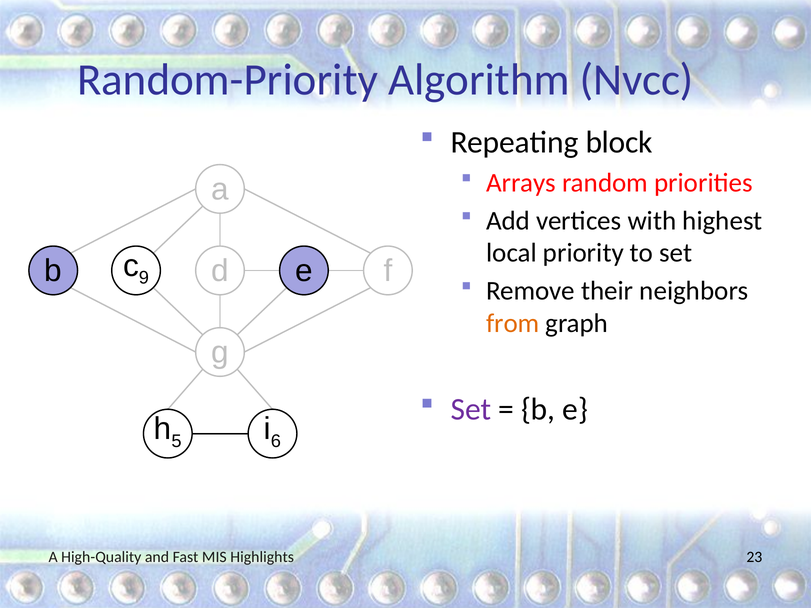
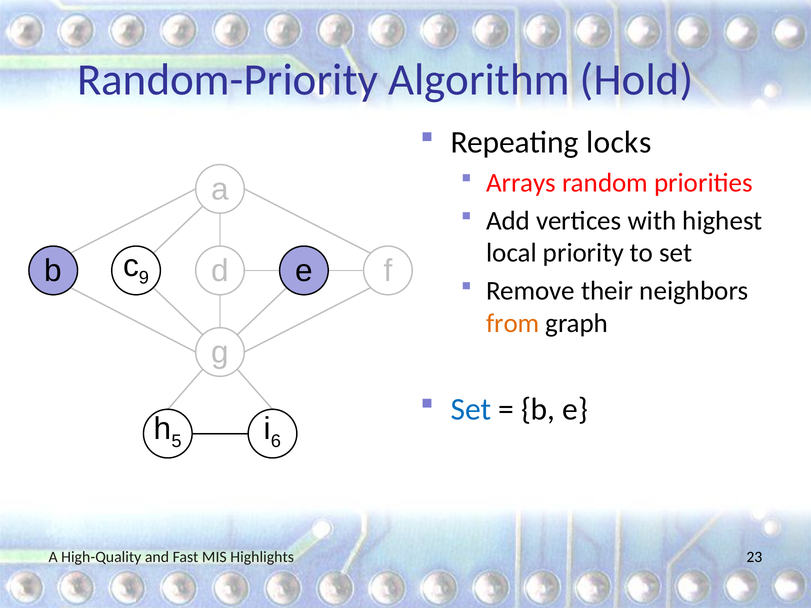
Nvcc: Nvcc -> Hold
block: block -> locks
Set at (471, 409) colour: purple -> blue
